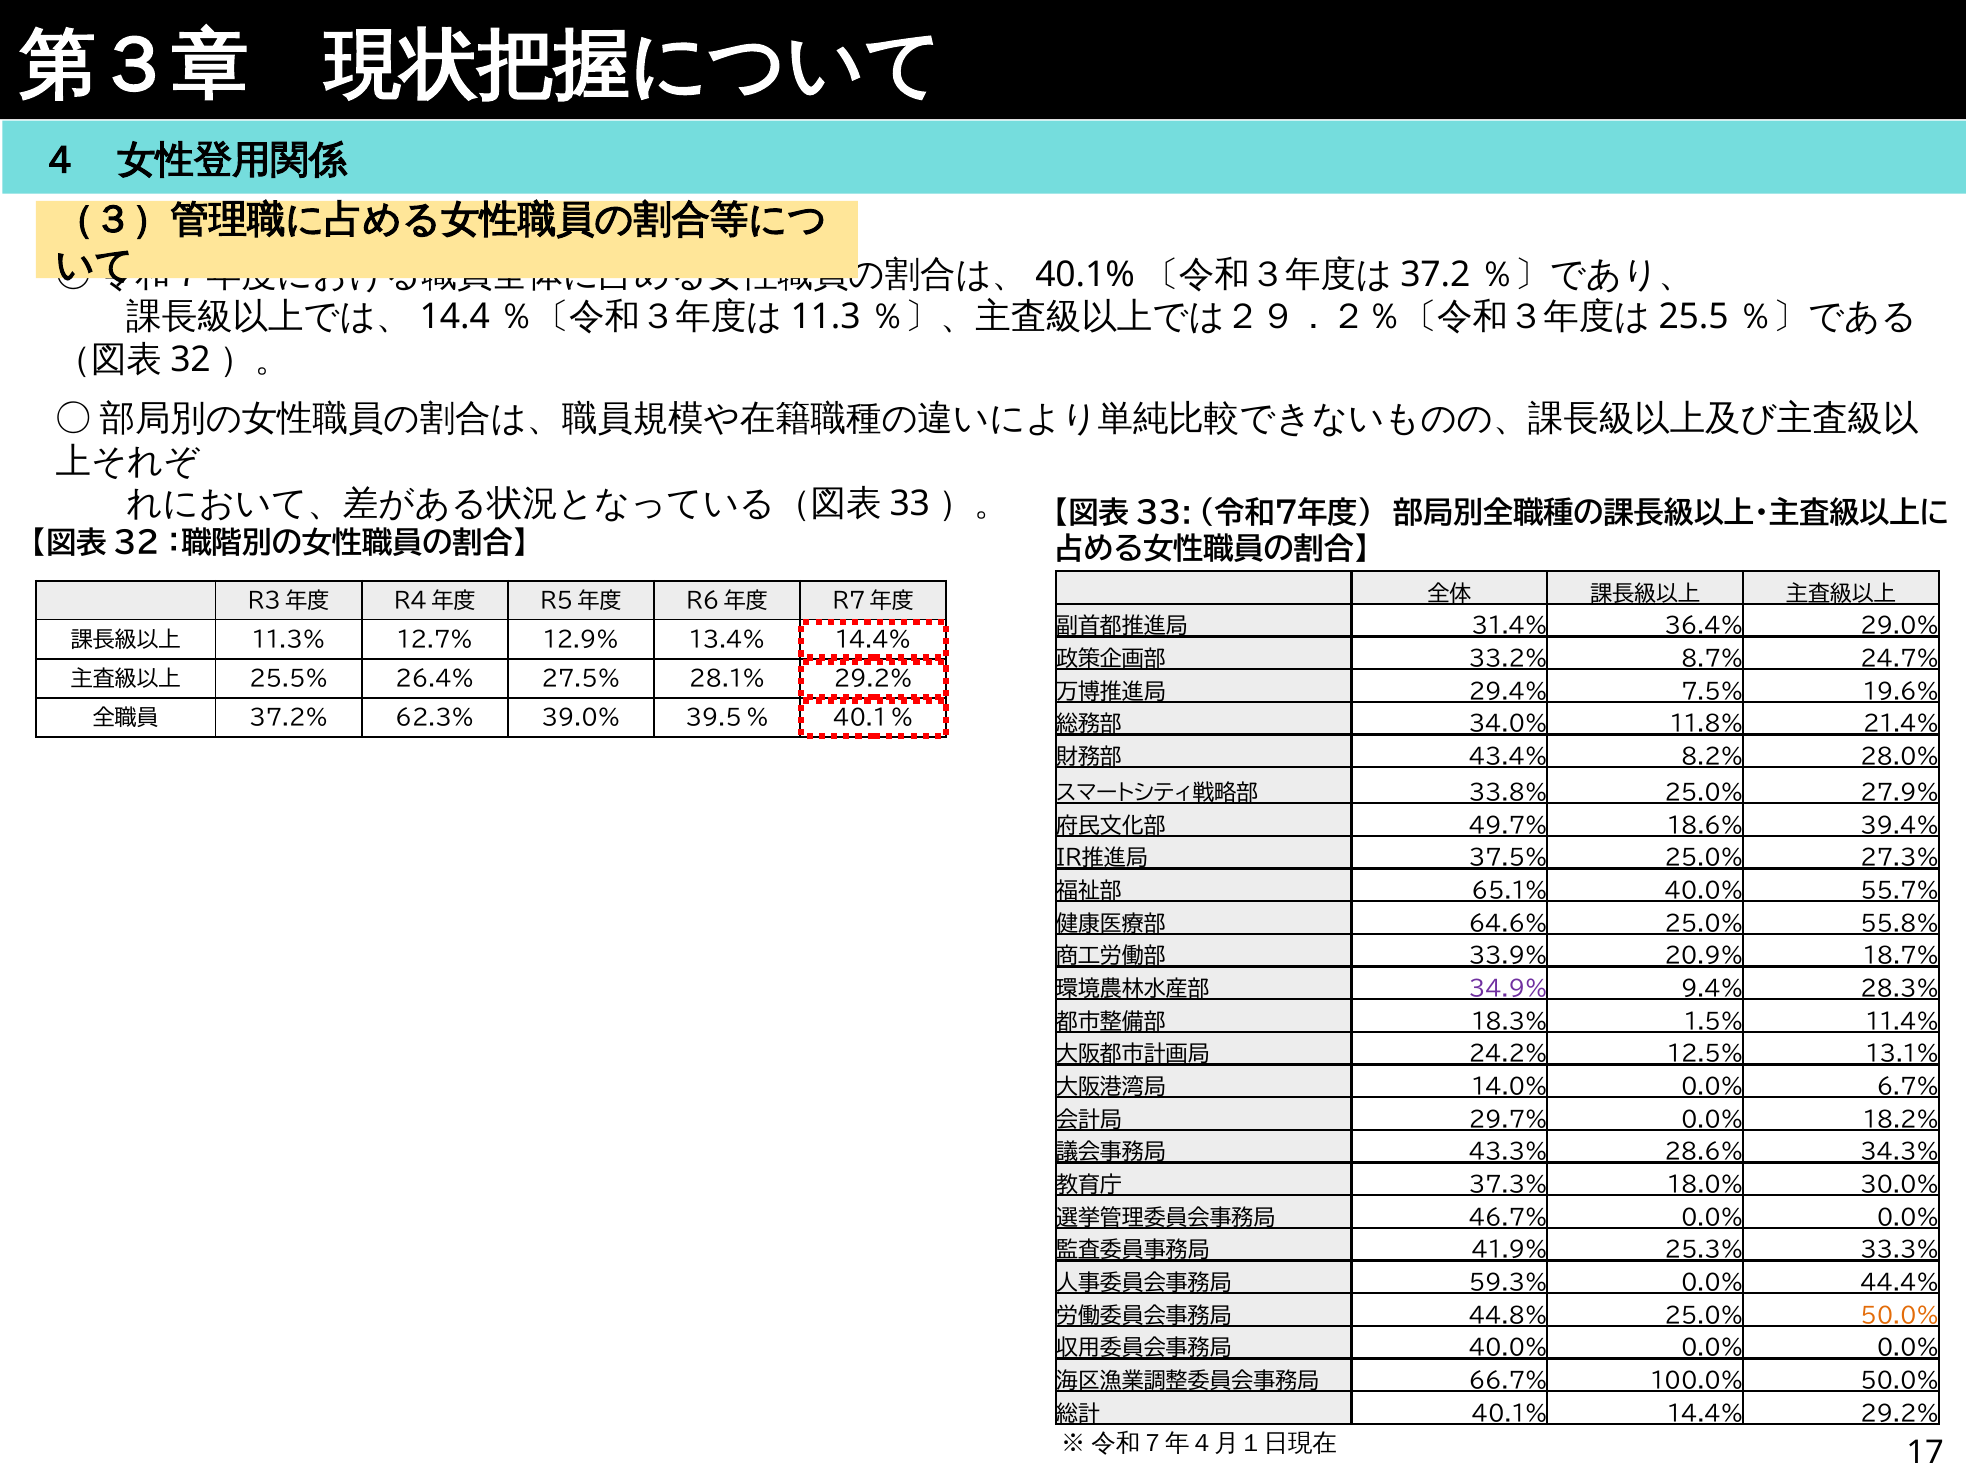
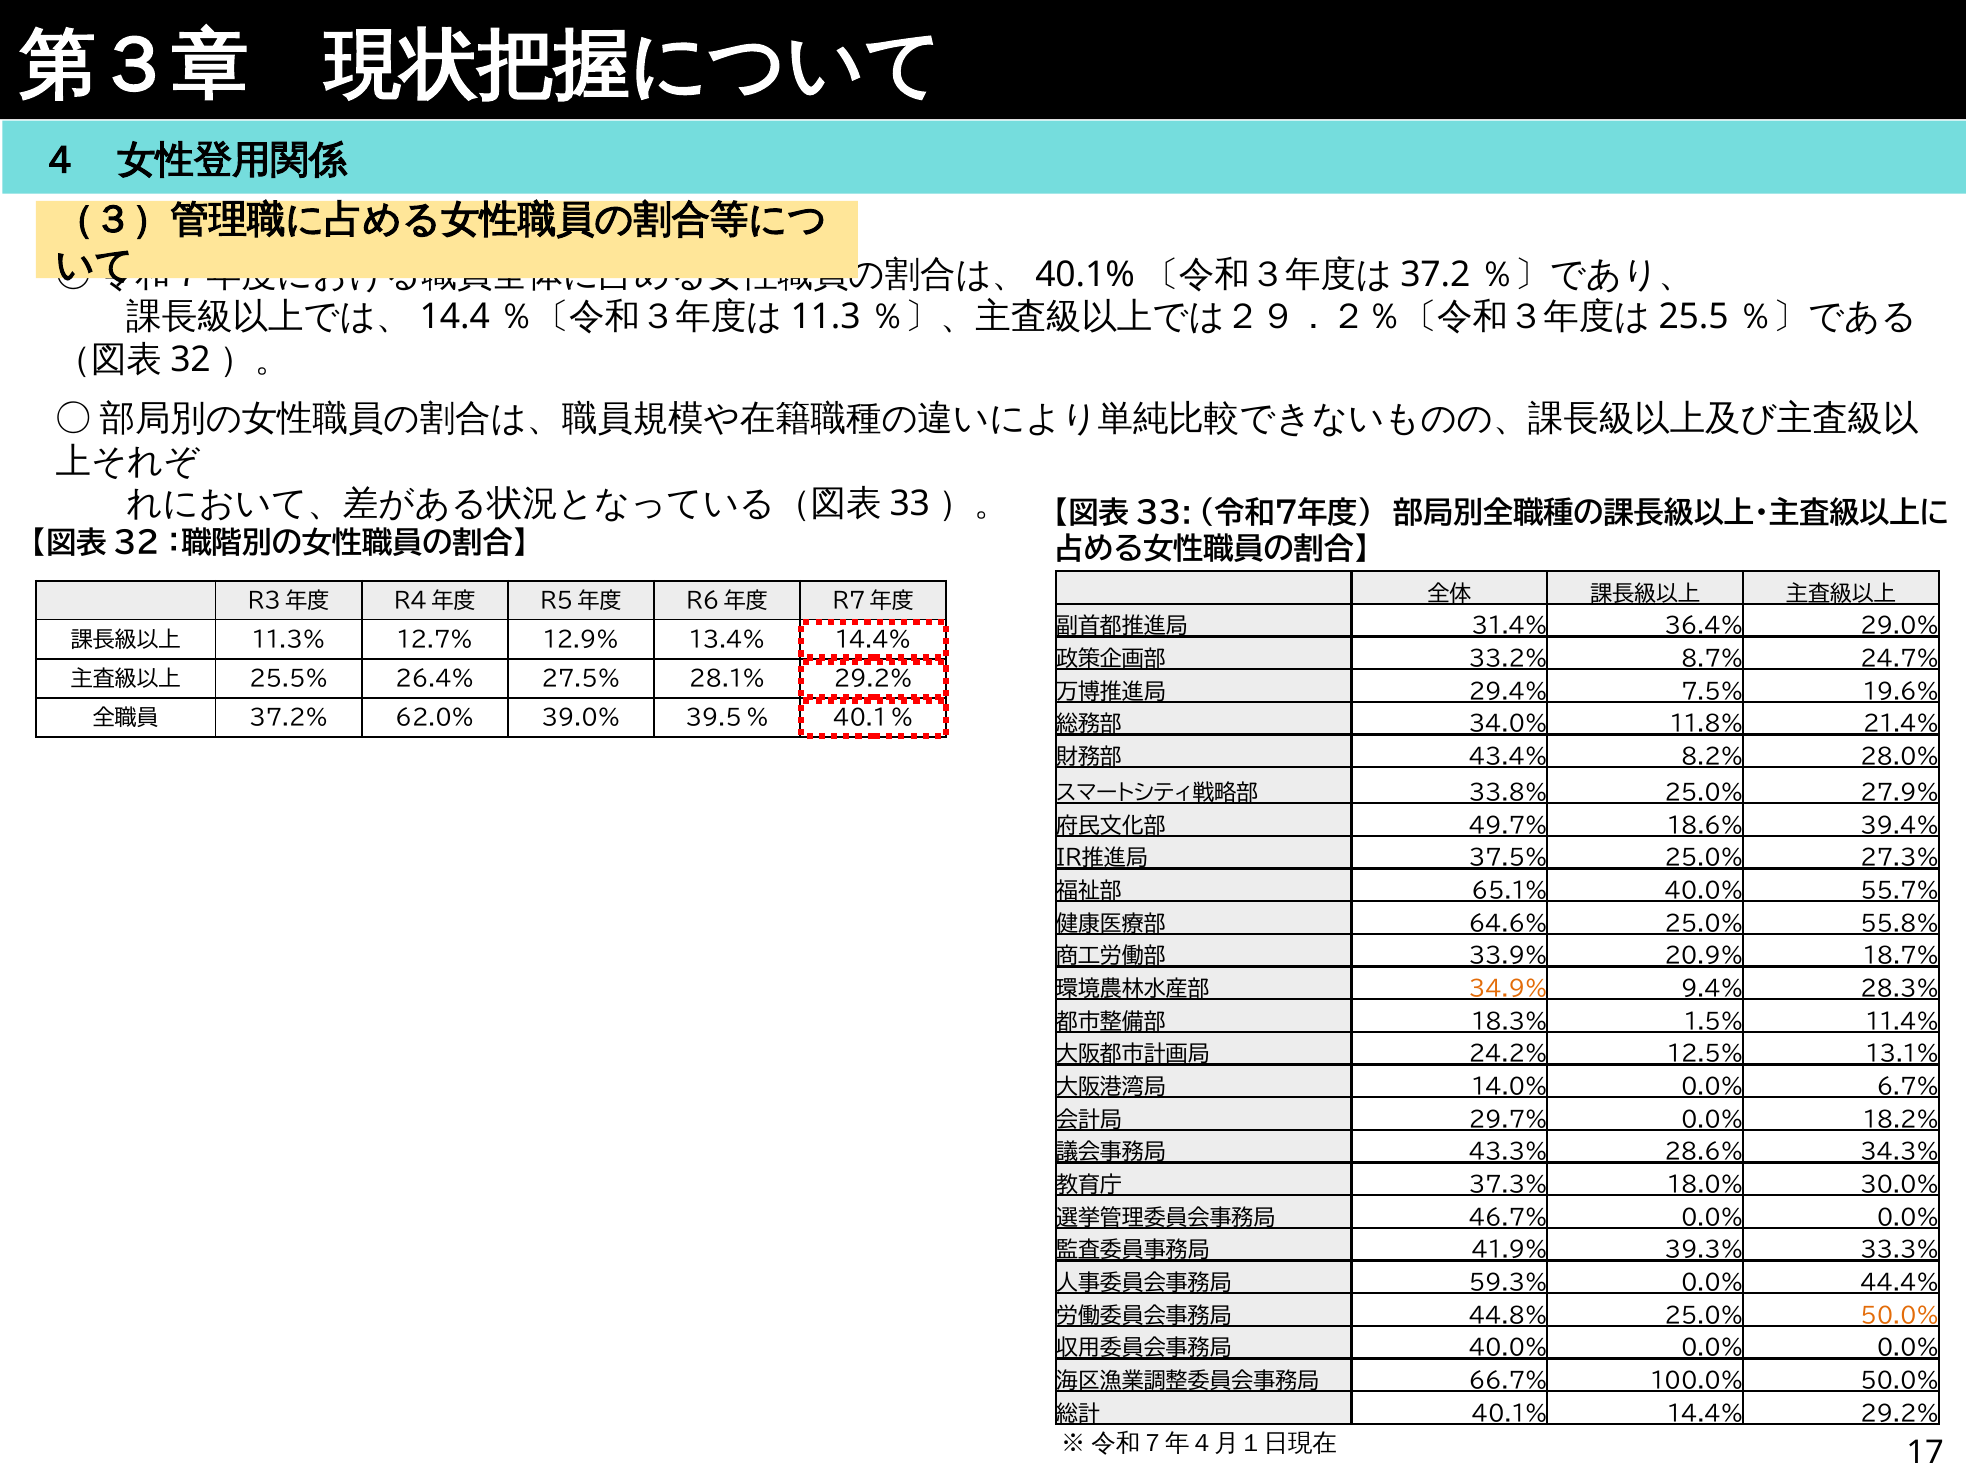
62.3%: 62.3% -> 62.0%
34.9% colour: purple -> orange
25.3%: 25.3% -> 39.3%
